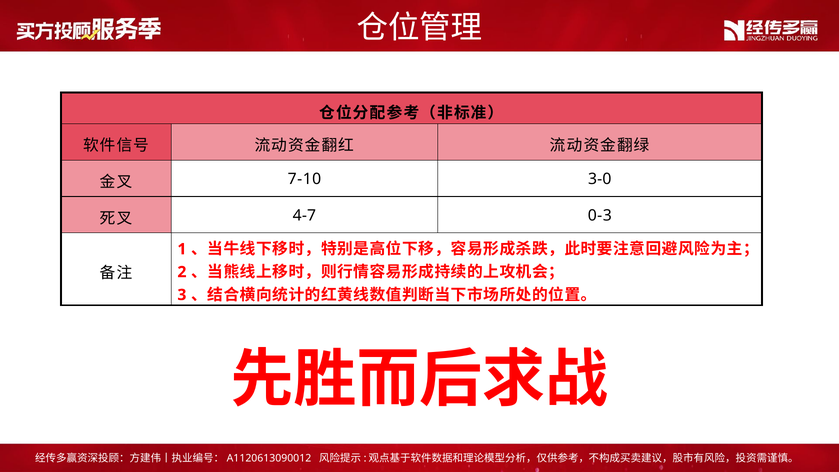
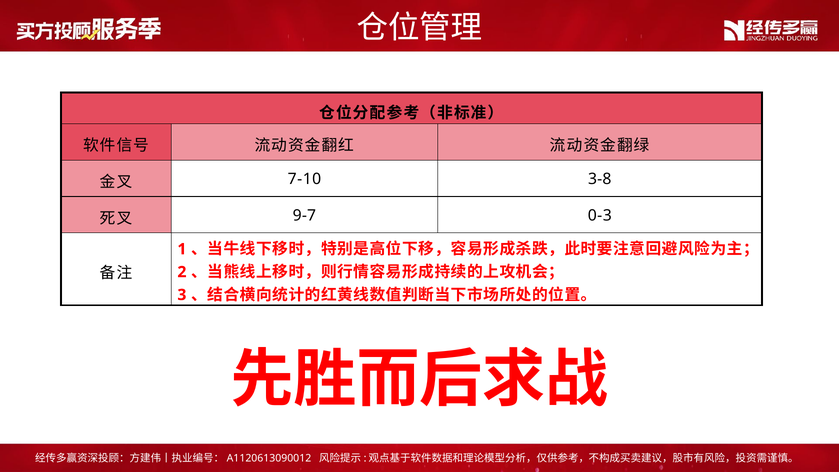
3-0: 3-0 -> 3-8
4-7: 4-7 -> 9-7
